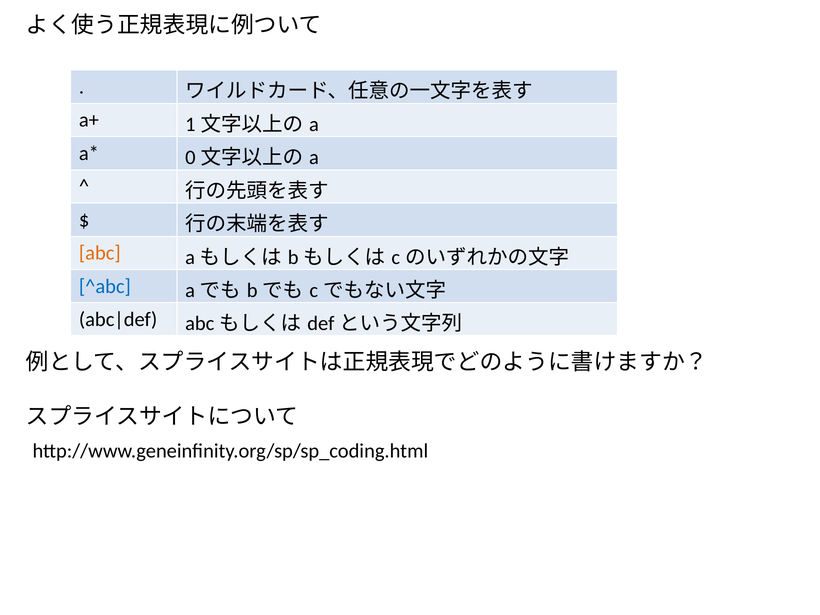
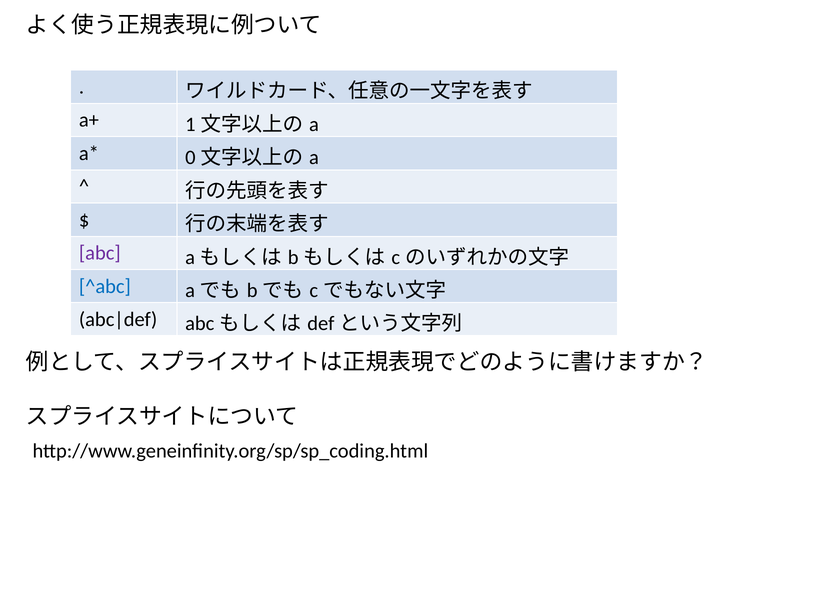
abc colour: orange -> purple
